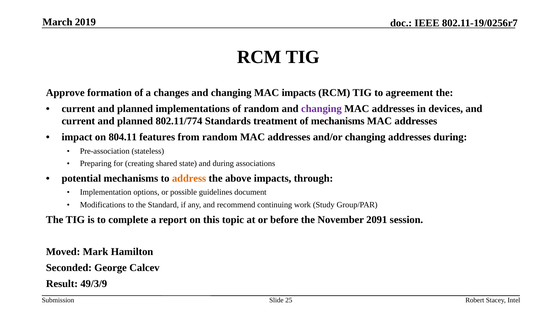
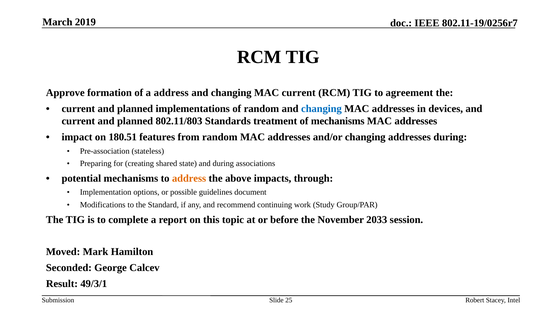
a changes: changes -> address
MAC impacts: impacts -> current
changing at (321, 109) colour: purple -> blue
802.11/774: 802.11/774 -> 802.11/803
804.11: 804.11 -> 180.51
2091: 2091 -> 2033
49/3/9: 49/3/9 -> 49/3/1
